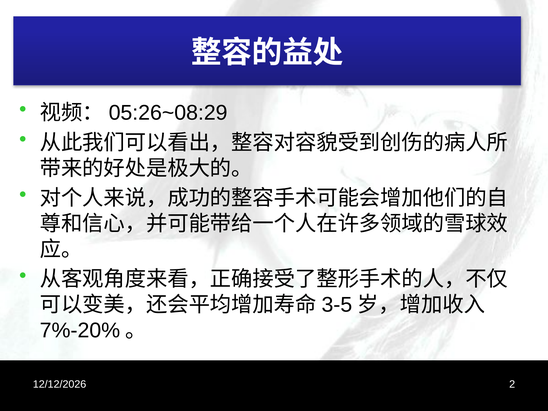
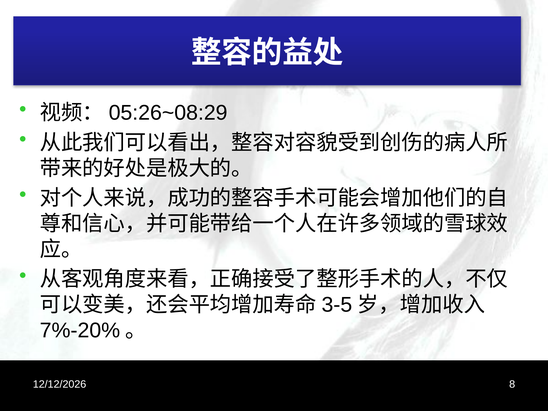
2: 2 -> 8
